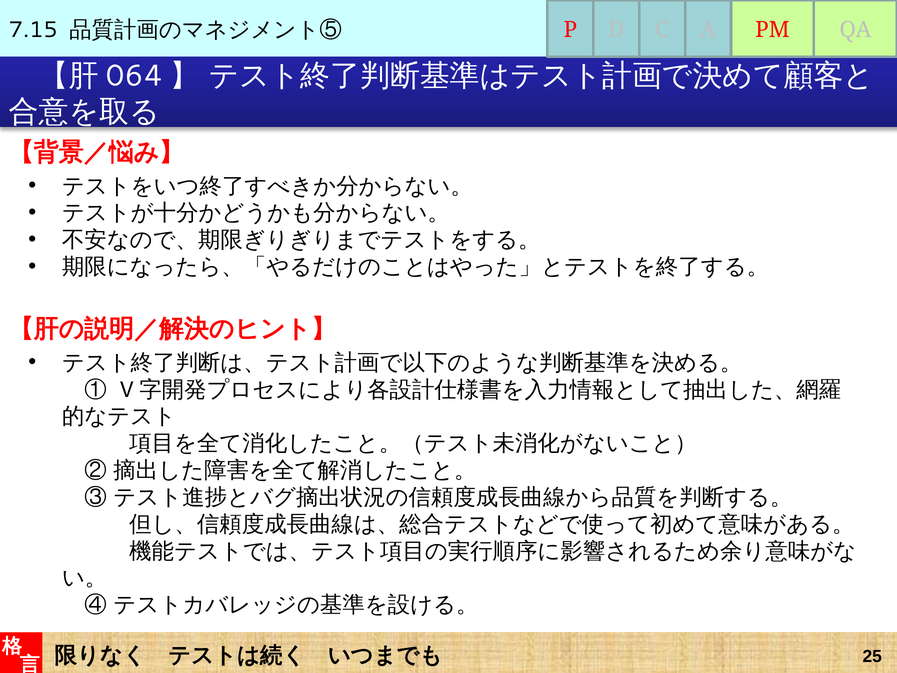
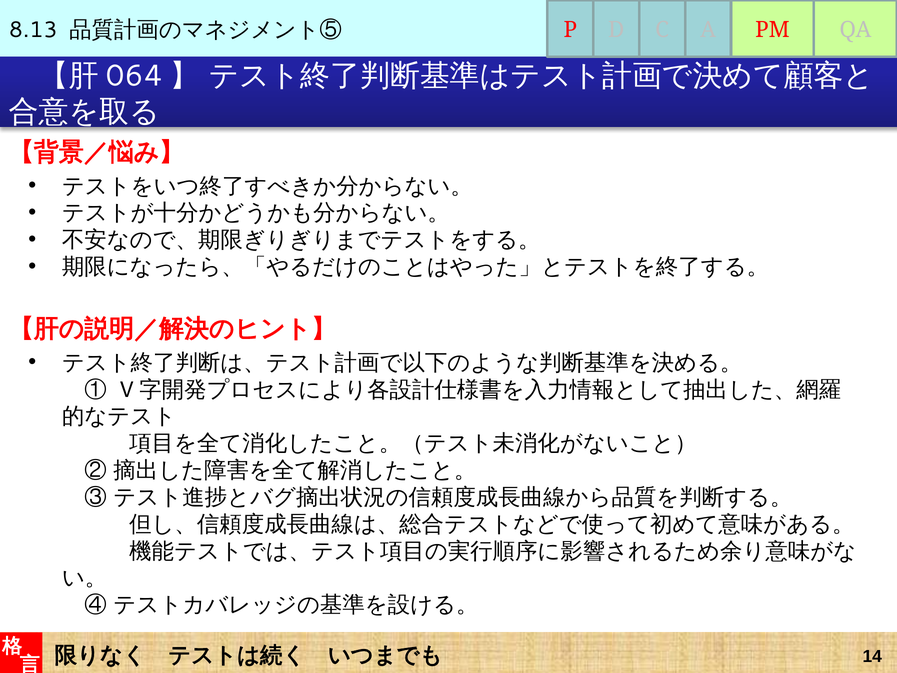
7.15: 7.15 -> 8.13
25: 25 -> 14
